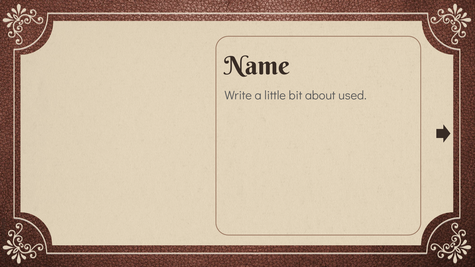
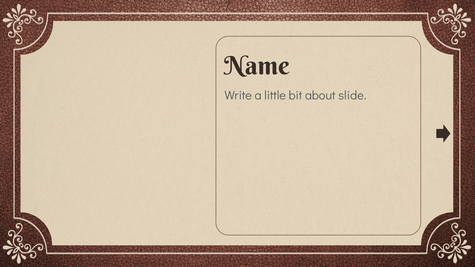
used: used -> slide
